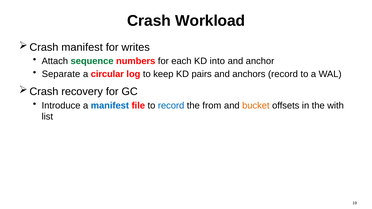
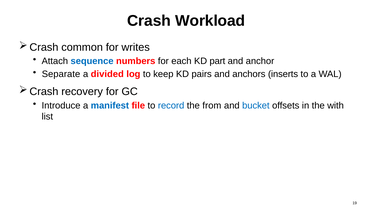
manifest at (82, 47): manifest -> common
sequence colour: green -> blue
into: into -> part
circular: circular -> divided
anchors record: record -> inserts
bucket colour: orange -> blue
